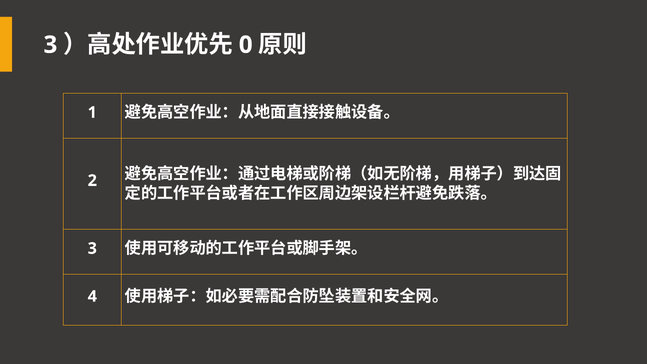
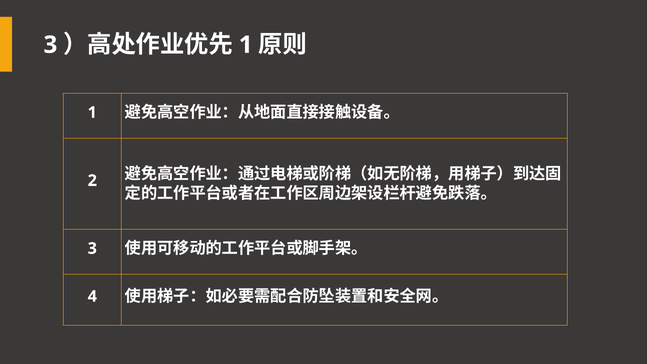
0 at (246, 45): 0 -> 1
